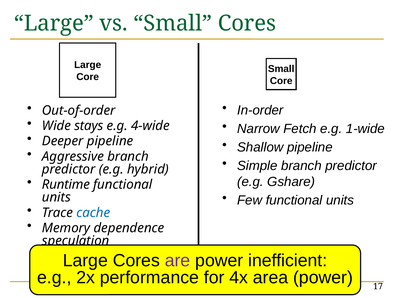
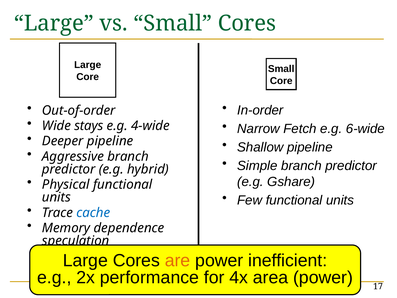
1-wide: 1-wide -> 6-wide
Runtime: Runtime -> Physical
are colour: purple -> orange
